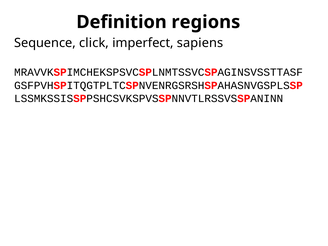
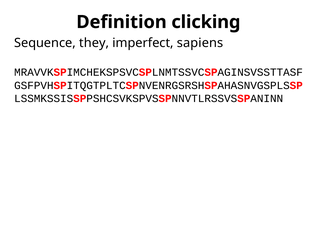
regions: regions -> clicking
click: click -> they
